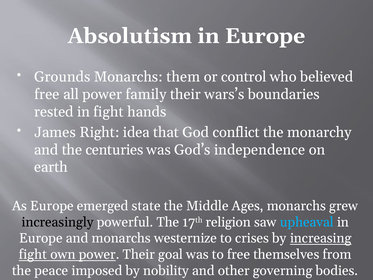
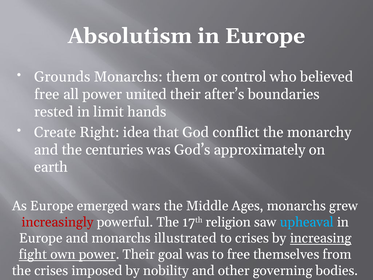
family: family -> united
wars’s: wars’s -> after’s
in fight: fight -> limit
James: James -> Create
independence: independence -> approximately
state: state -> wars
increasingly colour: black -> red
westernize: westernize -> illustrated
the peace: peace -> crises
